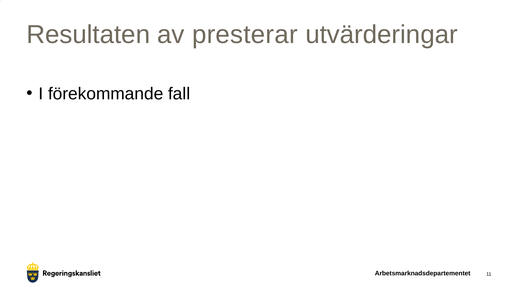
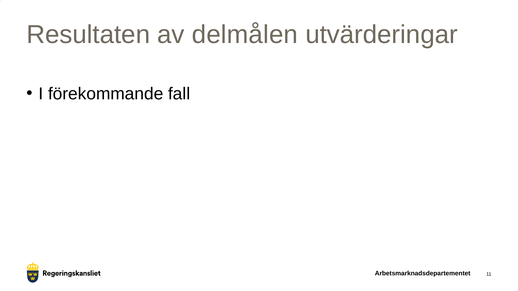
presterar: presterar -> delmålen
